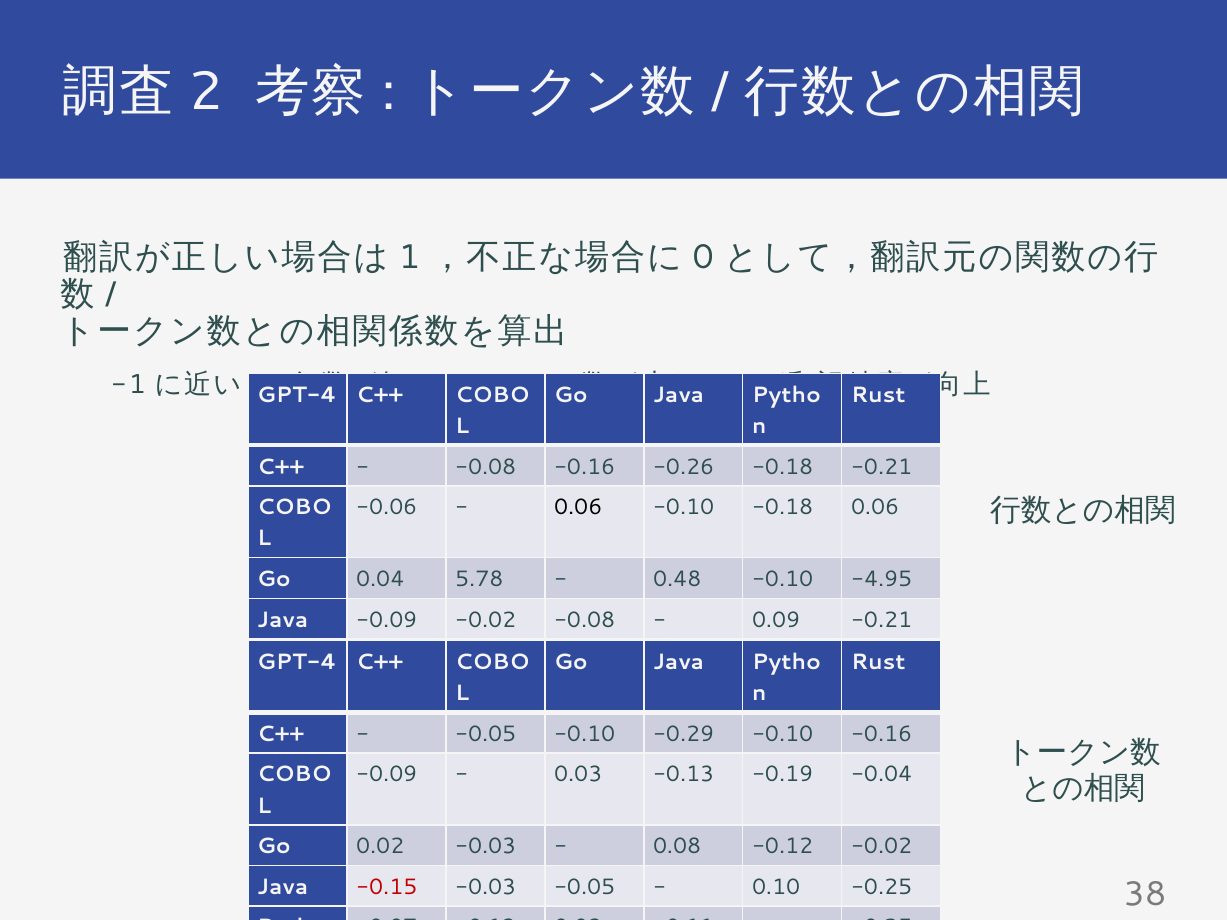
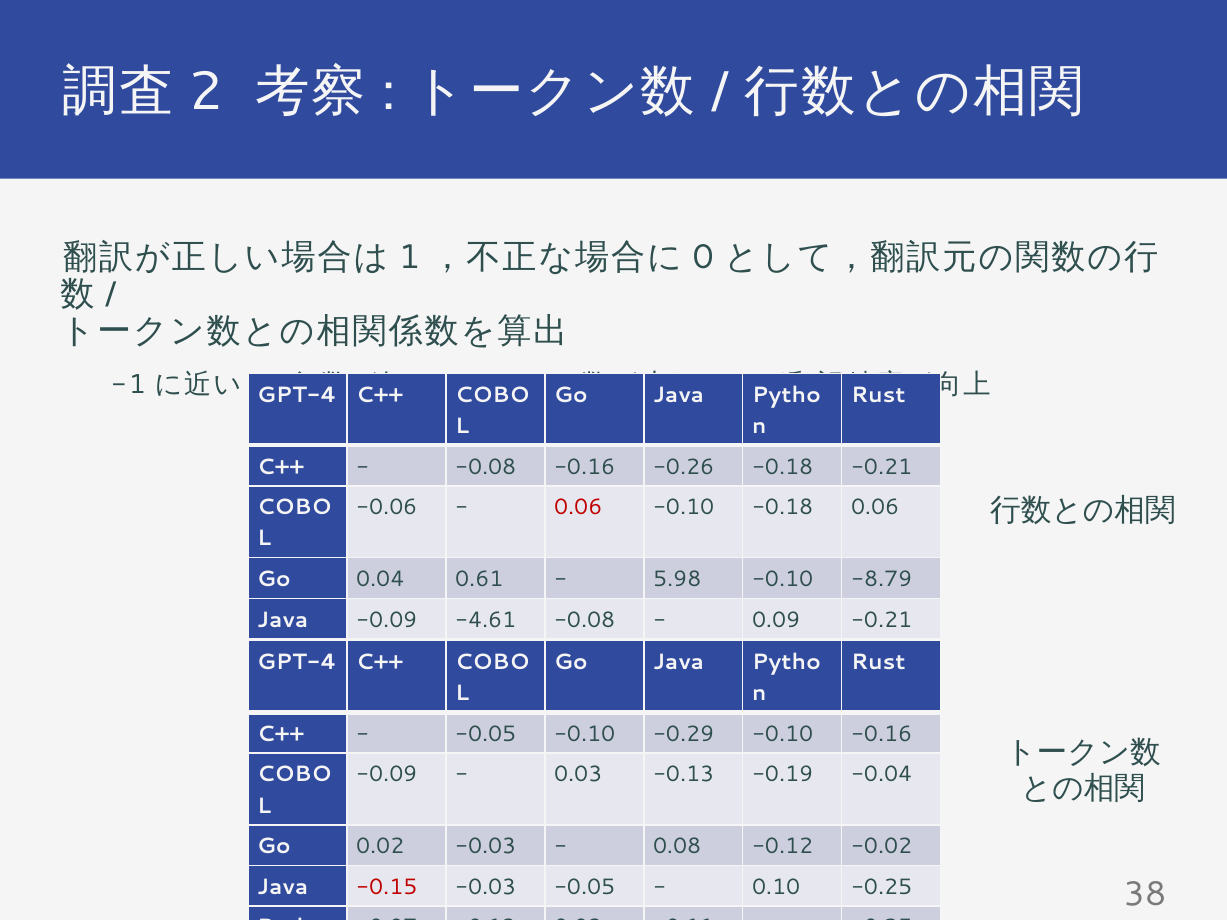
0.06 at (578, 507) colour: black -> red
5.78: 5.78 -> 0.61
0.48: 0.48 -> 5.98
-4.95: -4.95 -> -8.79
-0.09 -0.02: -0.02 -> -4.61
